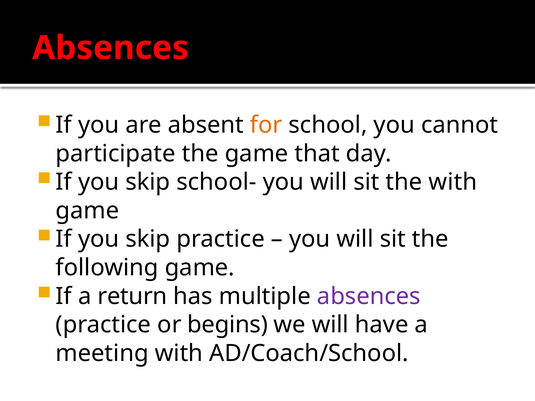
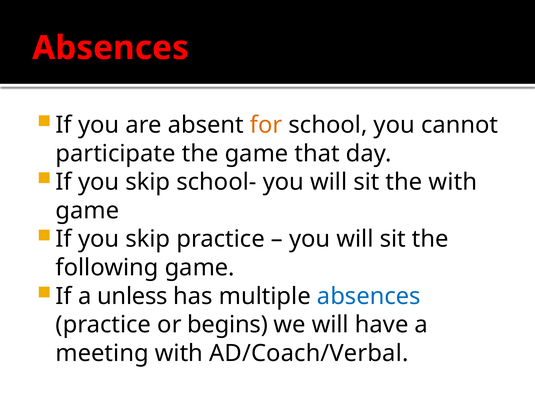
return: return -> unless
absences at (369, 296) colour: purple -> blue
AD/Coach/School: AD/Coach/School -> AD/Coach/Verbal
